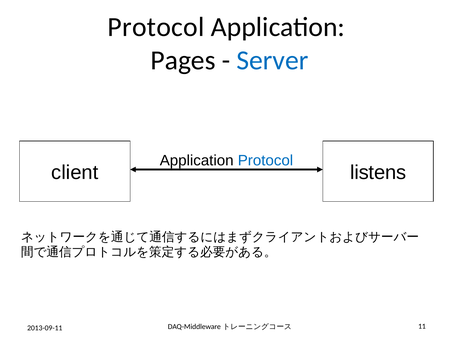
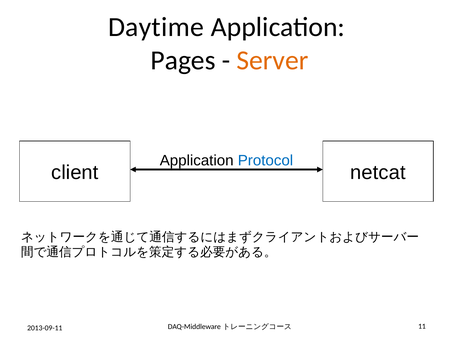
Protocol at (156, 27): Protocol -> Daytime
Server colour: blue -> orange
listens: listens -> netcat
